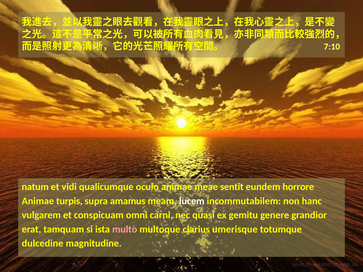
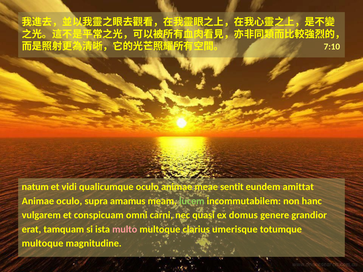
horrore: horrore -> amittat
Animae turpis: turpis -> oculo
lucem colour: white -> light green
gemitu: gemitu -> domus
dulcedine at (43, 244): dulcedine -> multoque
